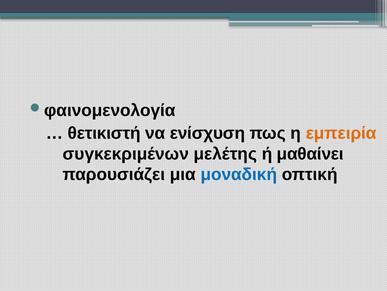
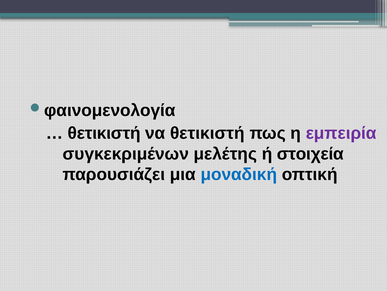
να ενίσχυση: ενίσχυση -> θετικιστή
εμπειρία colour: orange -> purple
μαθαίνει: μαθαίνει -> στοιχεία
